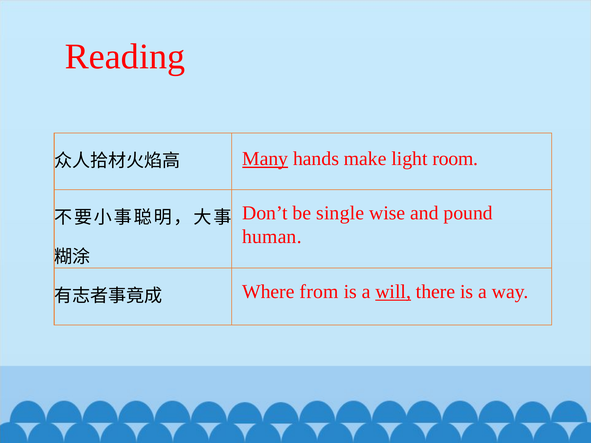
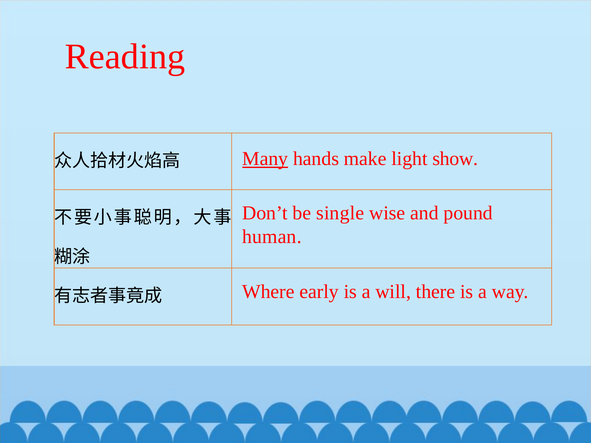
room: room -> show
from: from -> early
will underline: present -> none
